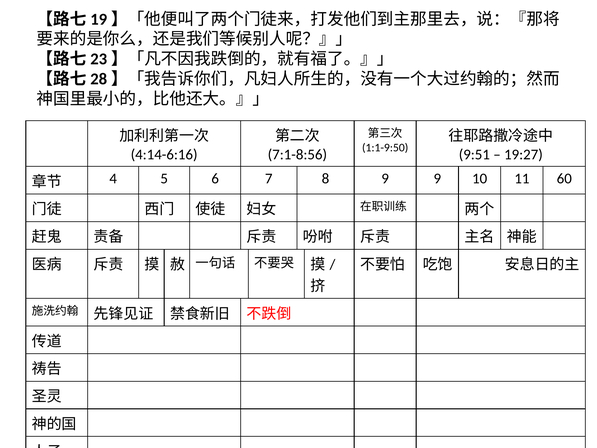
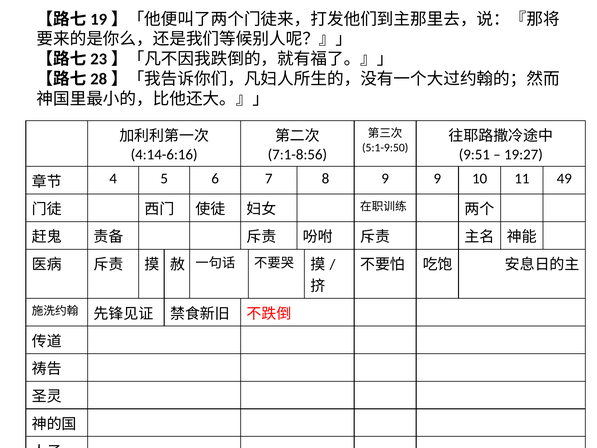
1:1-9:50: 1:1-9:50 -> 5:1-9:50
60: 60 -> 49
